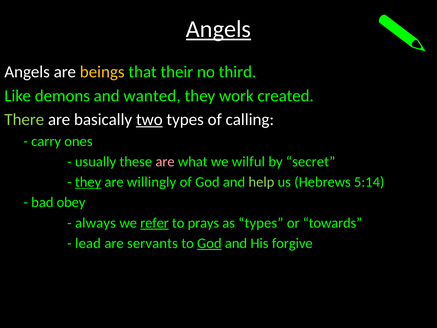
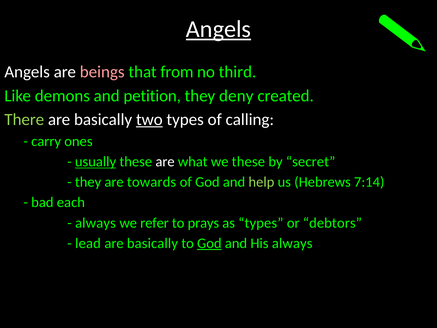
beings colour: yellow -> pink
their: their -> from
wanted: wanted -> petition
work: work -> deny
usually underline: none -> present
are at (165, 162) colour: pink -> white
we wilful: wilful -> these
they at (88, 182) underline: present -> none
willingly: willingly -> towards
5:14: 5:14 -> 7:14
obey: obey -> each
refer underline: present -> none
towards: towards -> debtors
servants at (152, 243): servants -> basically
His forgive: forgive -> always
